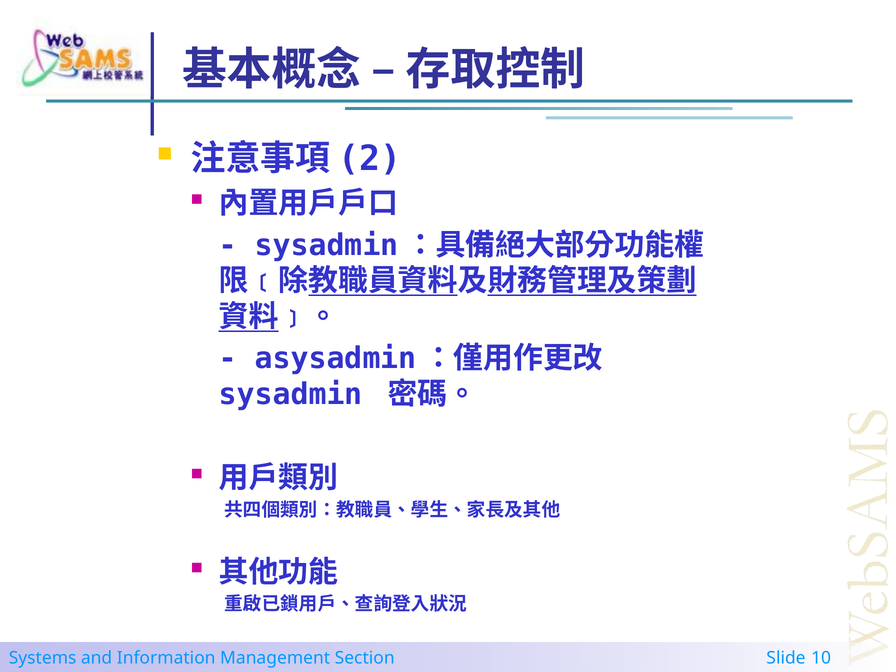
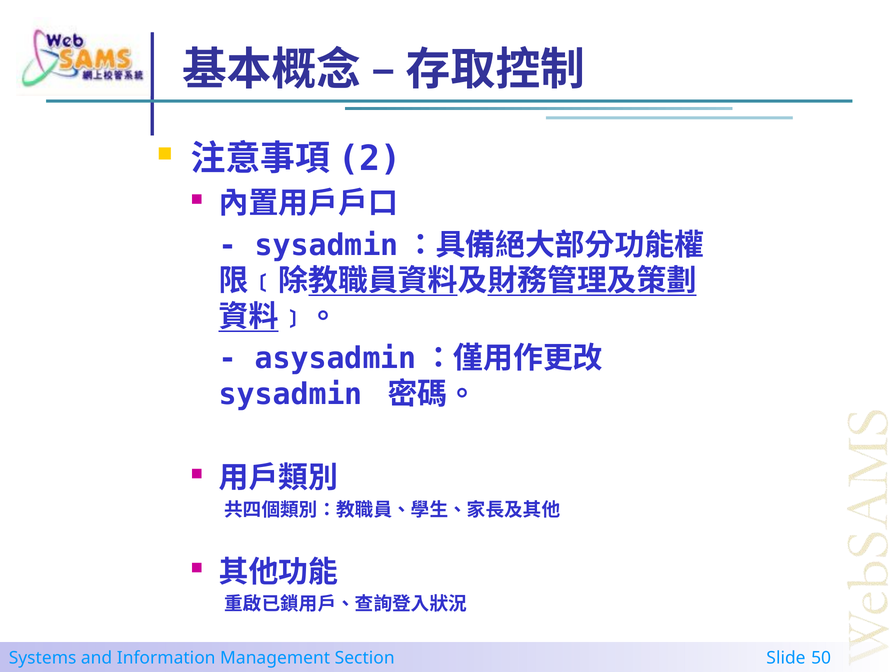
10: 10 -> 50
